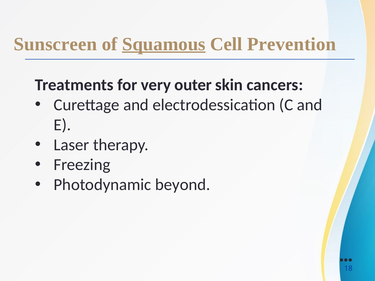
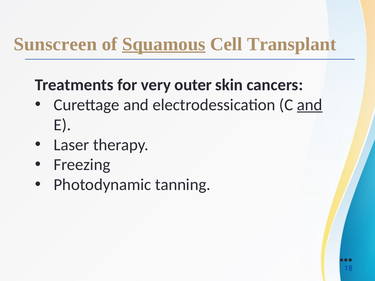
Prevention: Prevention -> Transplant
and at (310, 105) underline: none -> present
beyond: beyond -> tanning
